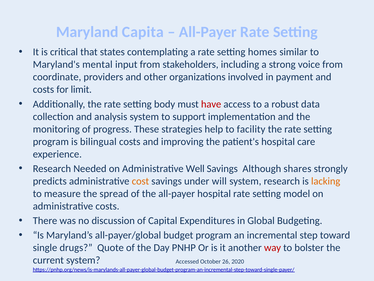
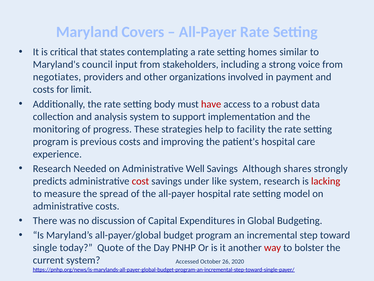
Capita: Capita -> Covers
mental: mental -> council
coordinate: coordinate -> negotiates
bilingual: bilingual -> previous
cost colour: orange -> red
will: will -> like
lacking colour: orange -> red
drugs: drugs -> today
